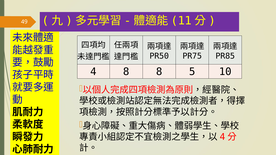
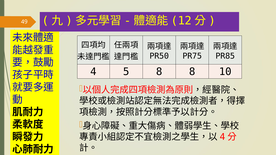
11: 11 -> 12
4 8: 8 -> 5
8 5: 5 -> 8
